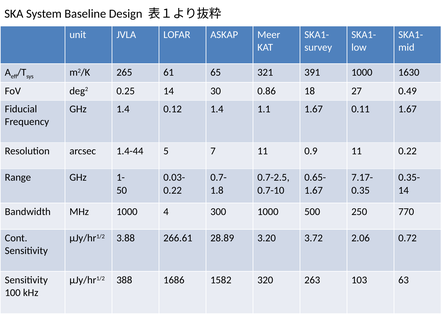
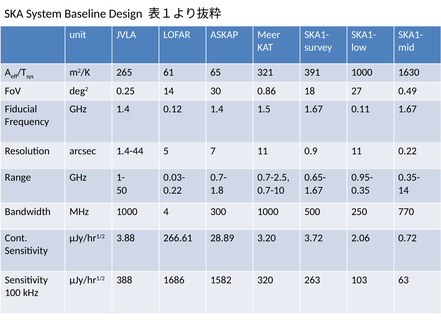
1.1: 1.1 -> 1.5
7.17-: 7.17- -> 0.95-
